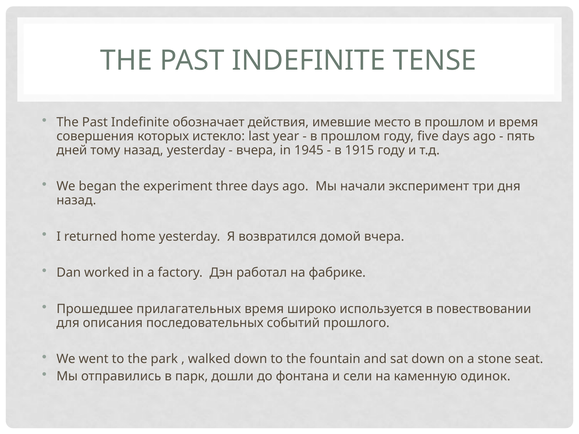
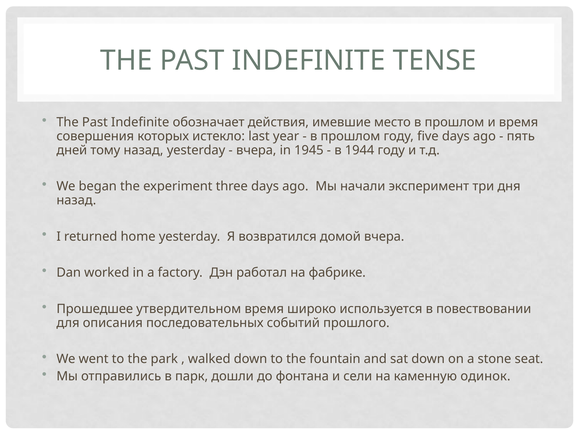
1915: 1915 -> 1944
прилагательных: прилагательных -> утвердительном
